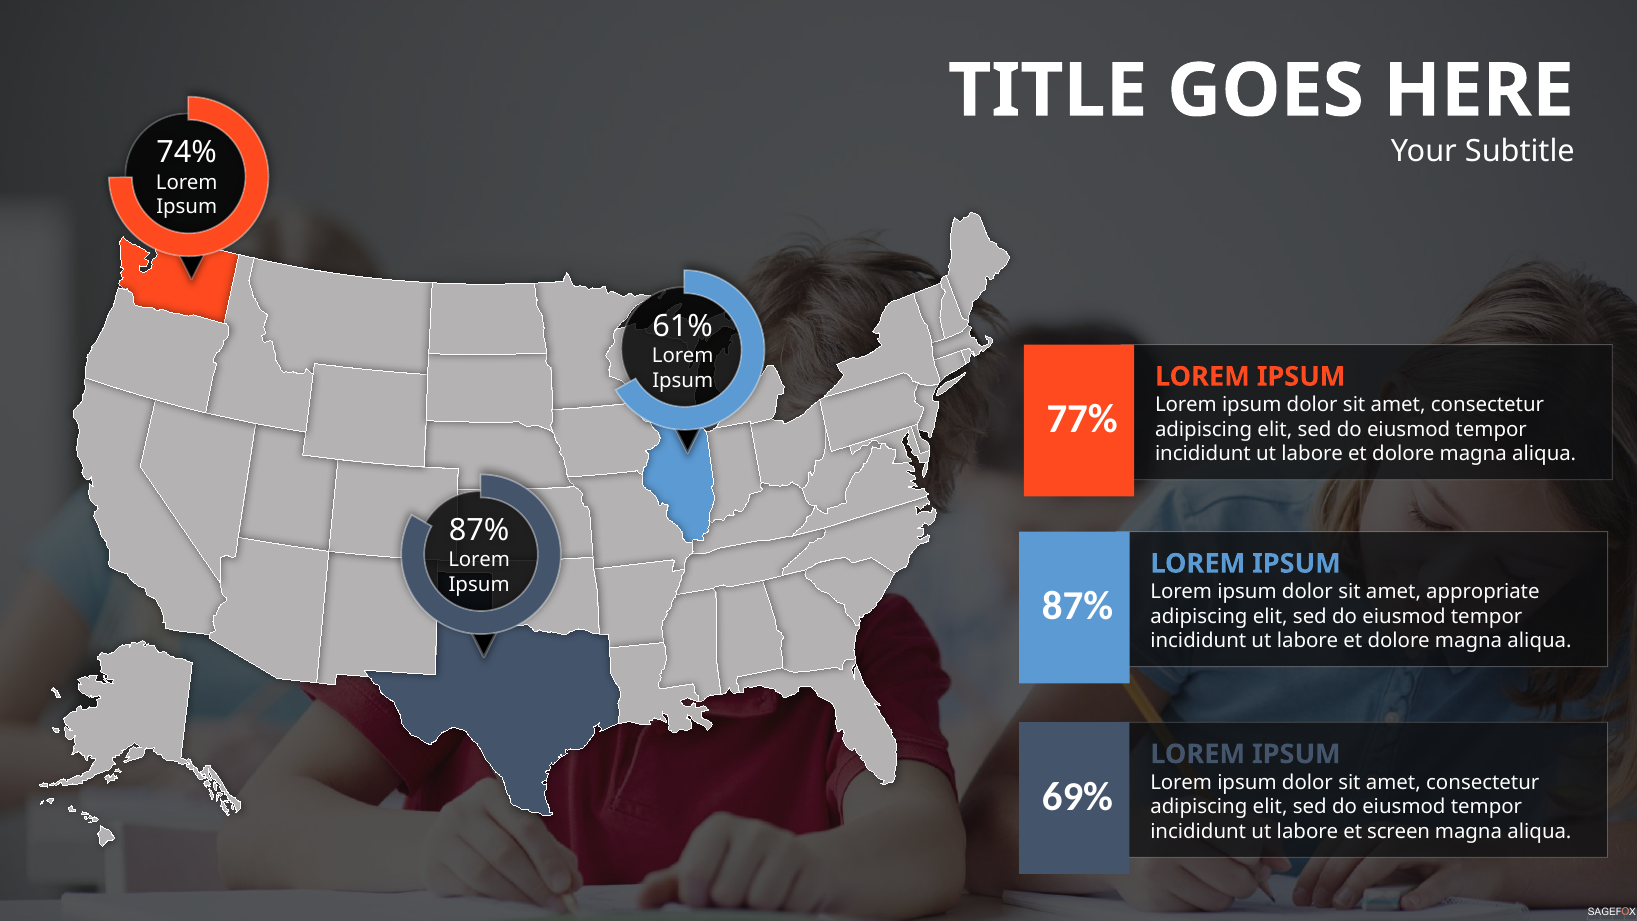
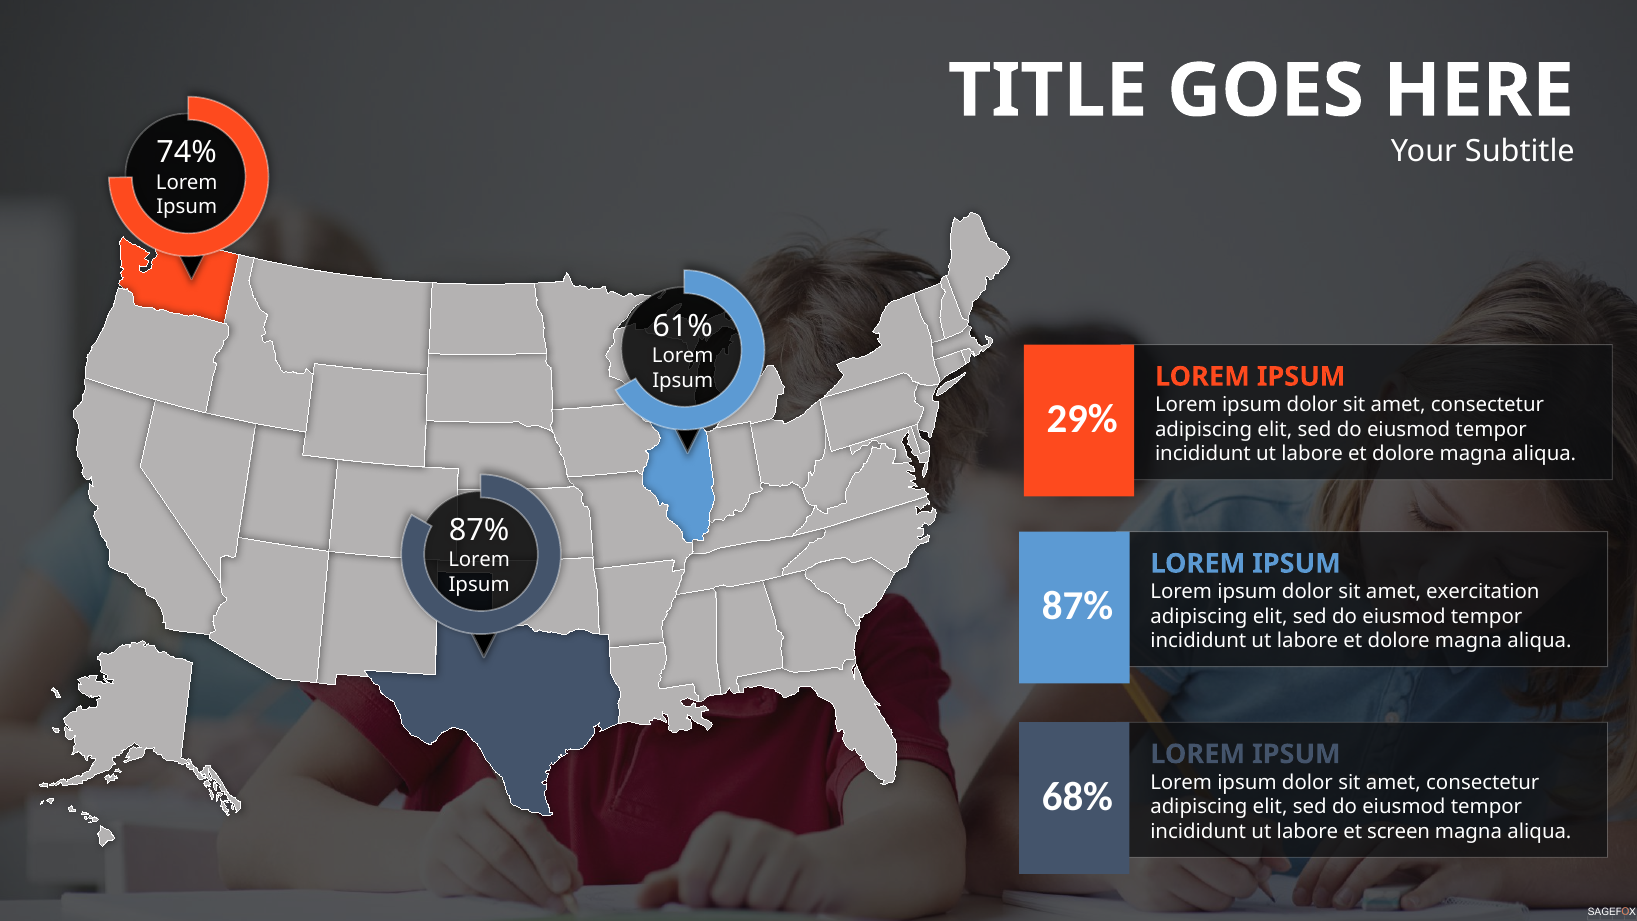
77%: 77% -> 29%
appropriate: appropriate -> exercitation
69%: 69% -> 68%
